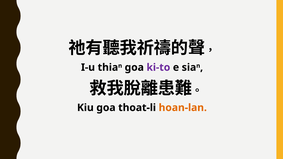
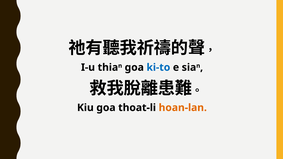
ki-to colour: purple -> blue
